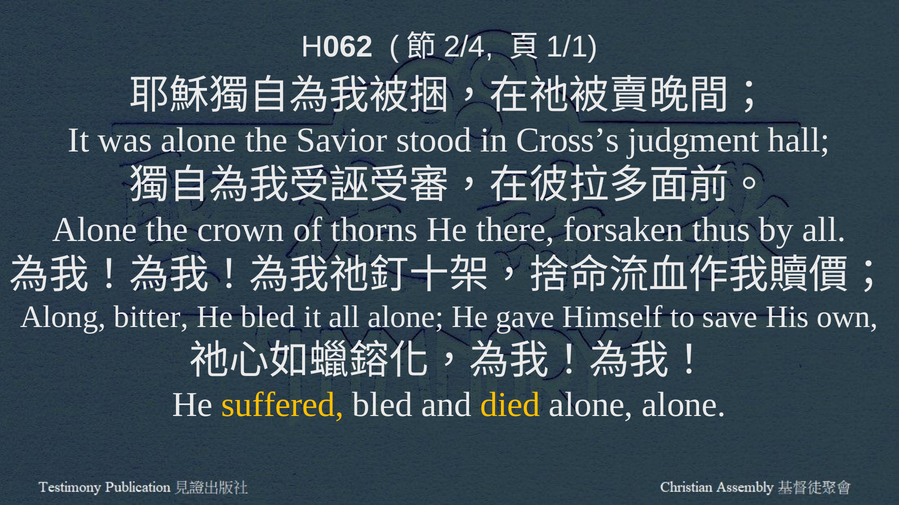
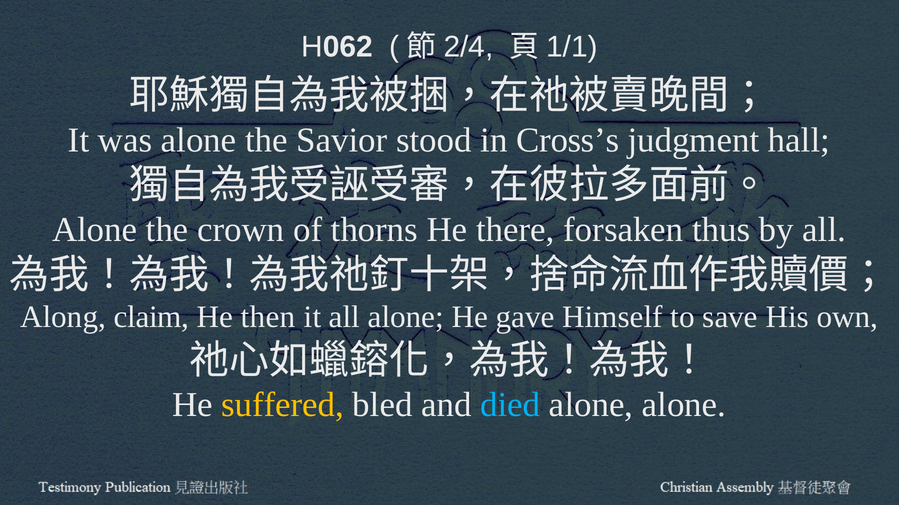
bitter: bitter -> claim
He bled: bled -> then
died colour: yellow -> light blue
